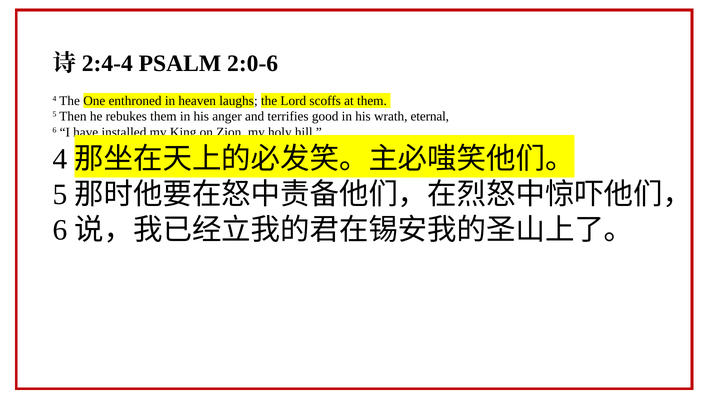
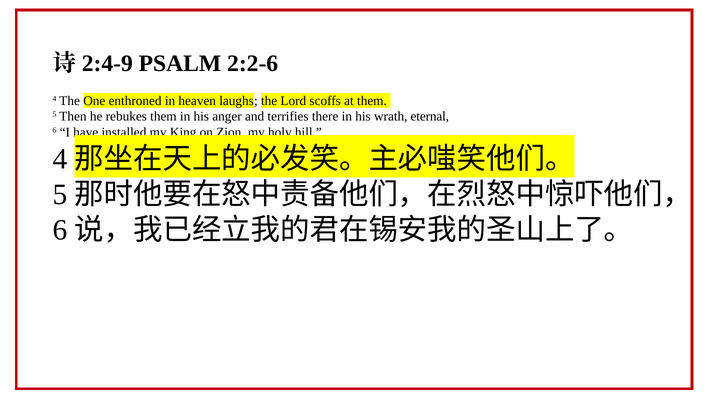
2:4-4: 2:4-4 -> 2:4-9
2:0-6: 2:0-6 -> 2:2-6
good: good -> there
